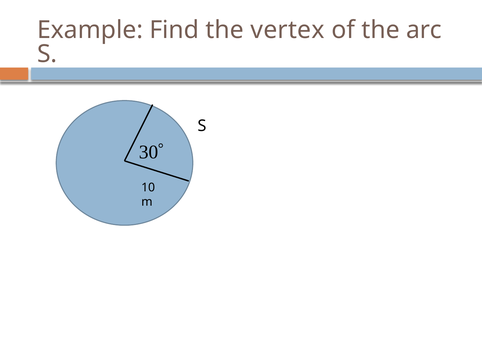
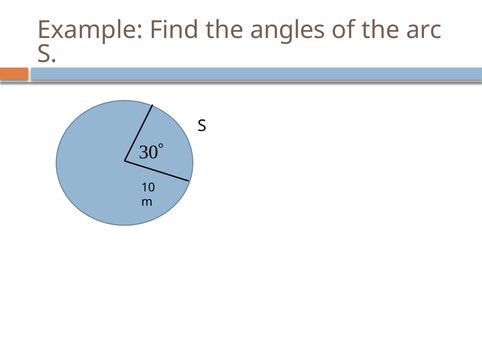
vertex: vertex -> angles
